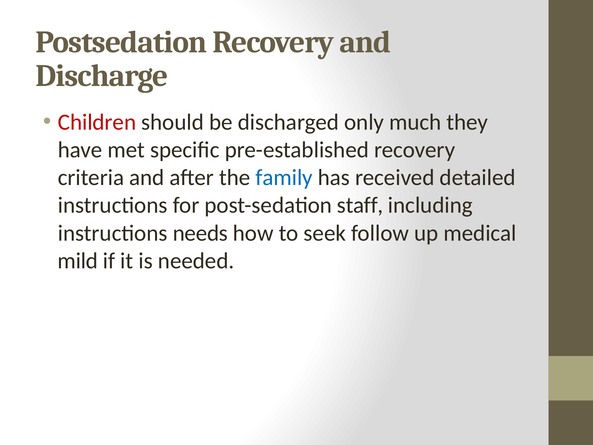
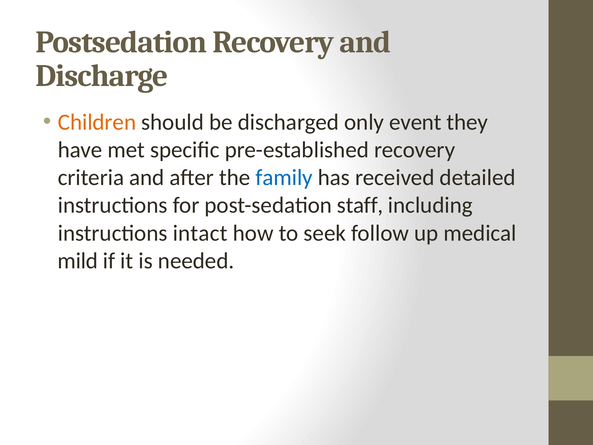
Children colour: red -> orange
much: much -> event
needs: needs -> intact
